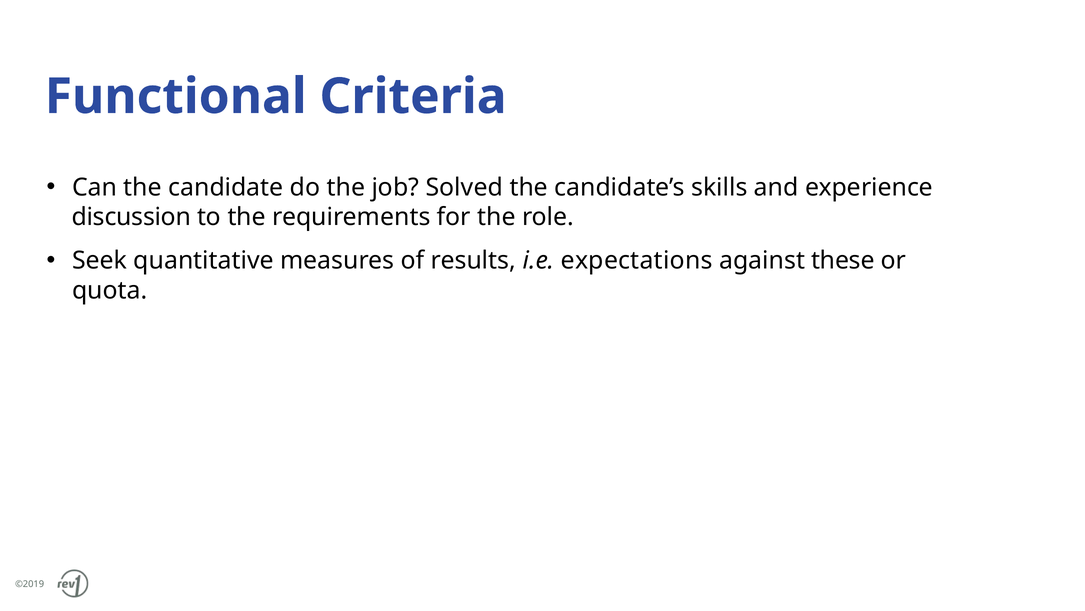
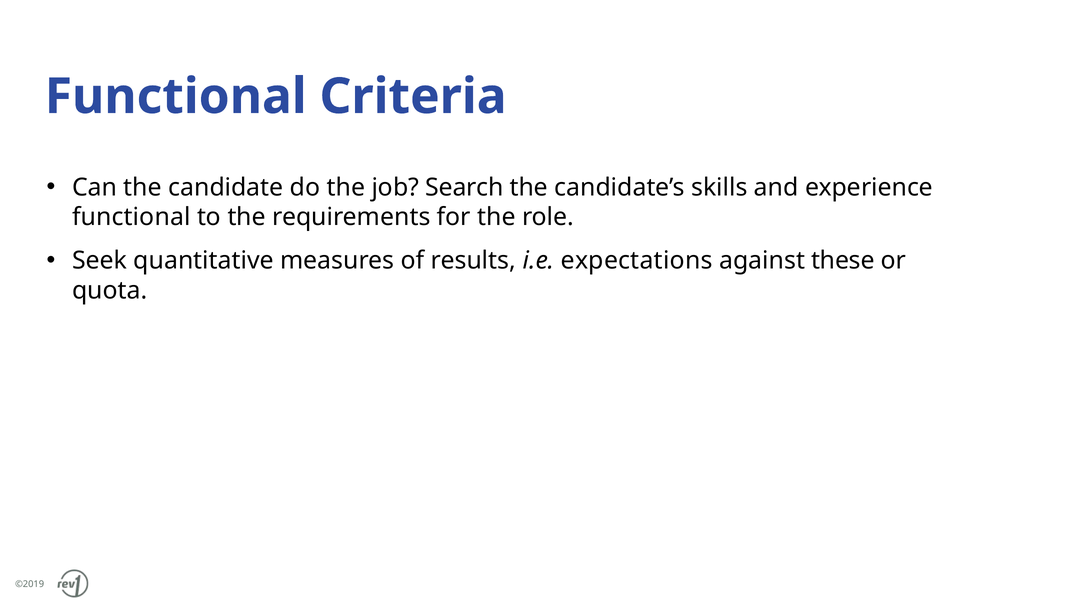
Solved: Solved -> Search
discussion at (131, 217): discussion -> functional
